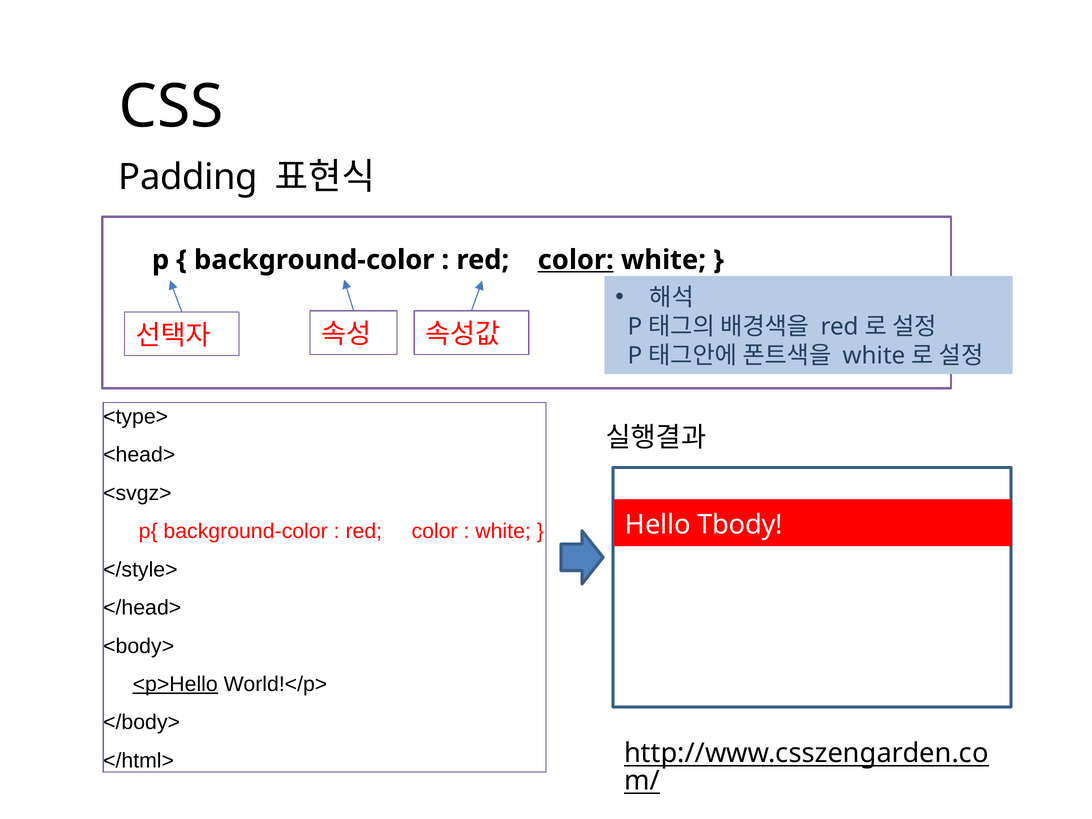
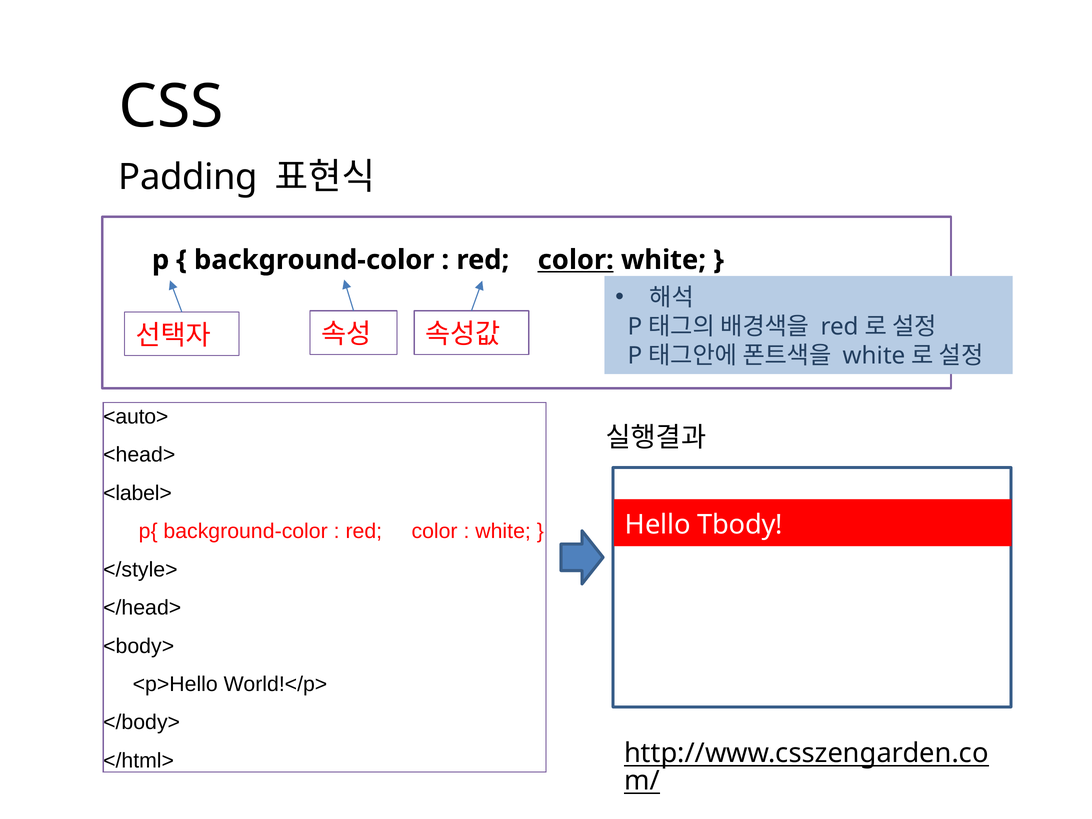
<type>: <type> -> <auto>
<svgz>: <svgz> -> <label>
<p>Hello underline: present -> none
